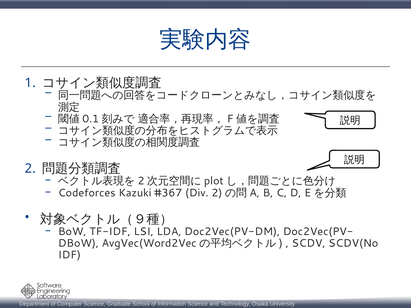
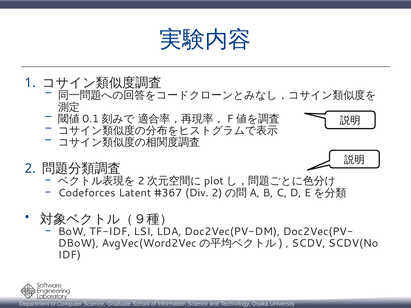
Kazuki: Kazuki -> Latent
